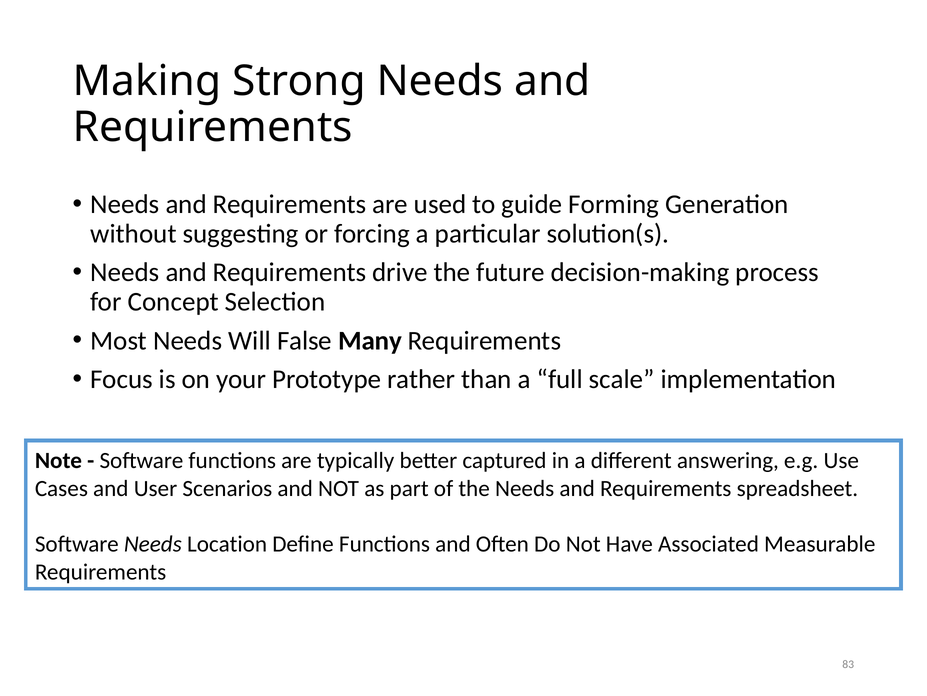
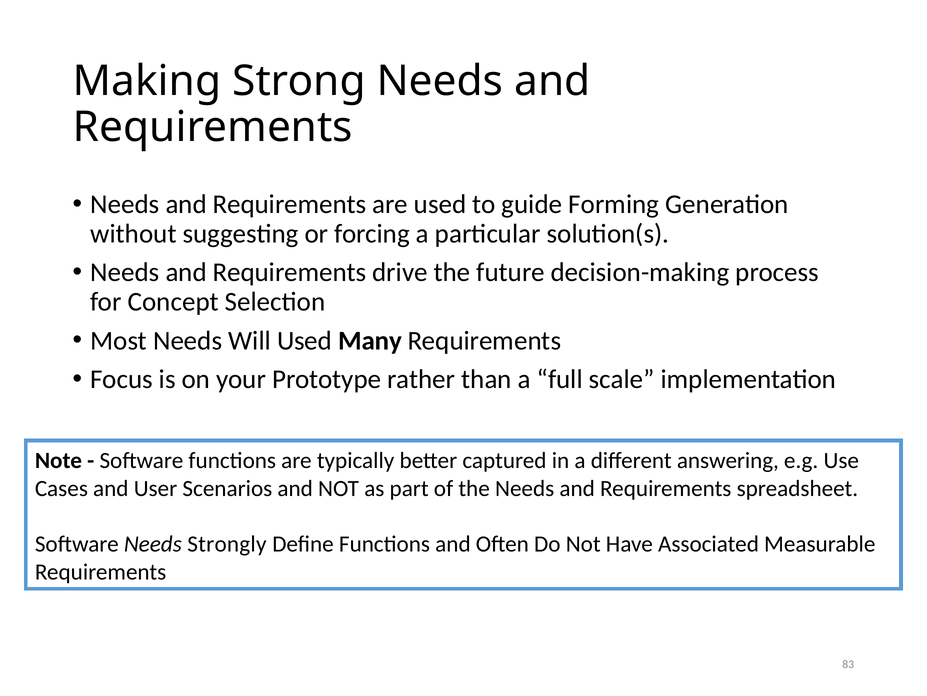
Will False: False -> Used
Location: Location -> Strongly
